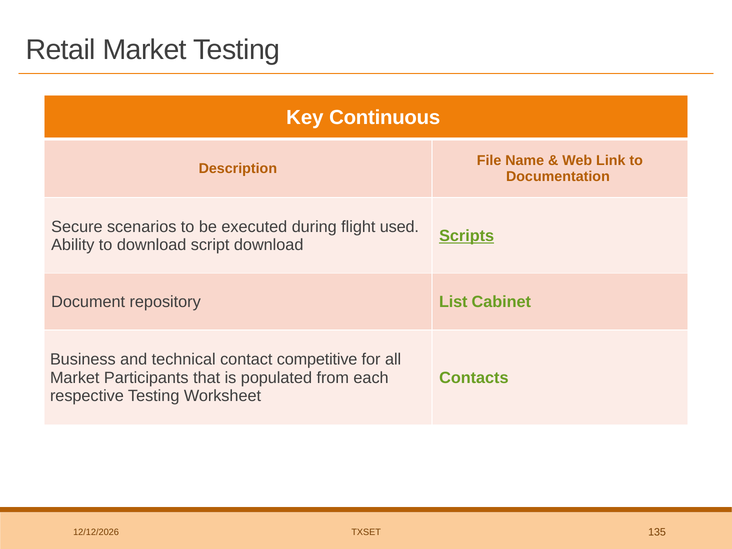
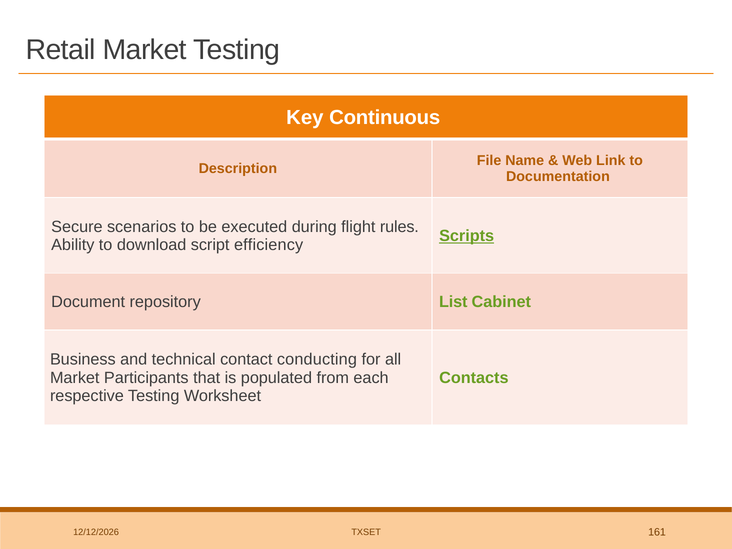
used: used -> rules
script download: download -> efficiency
competitive: competitive -> conducting
135: 135 -> 161
